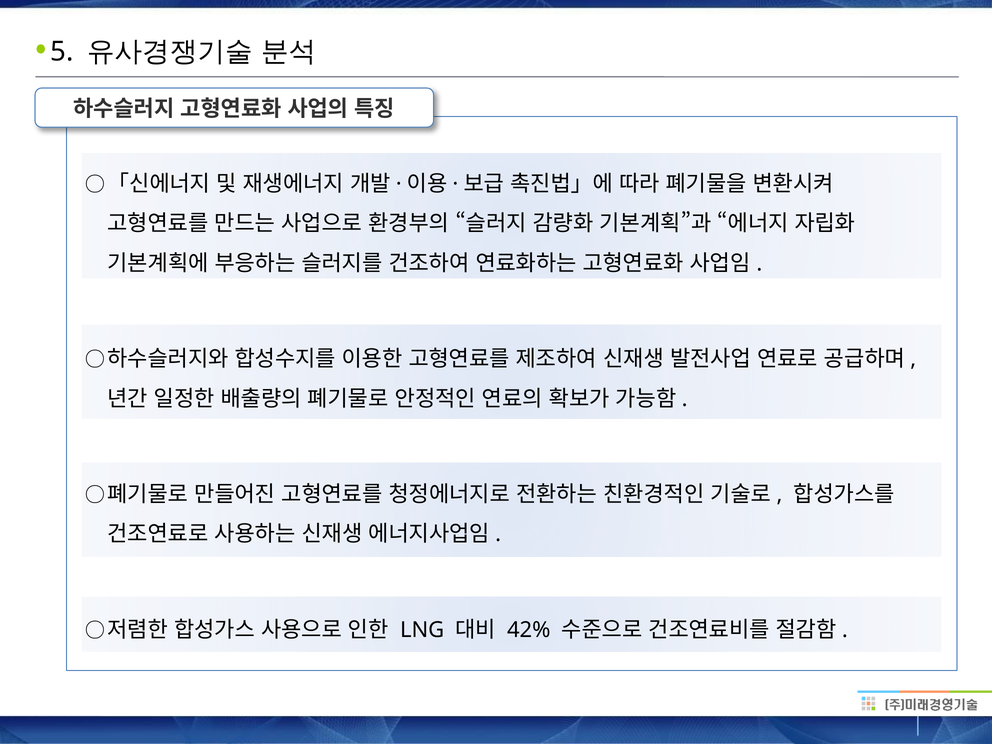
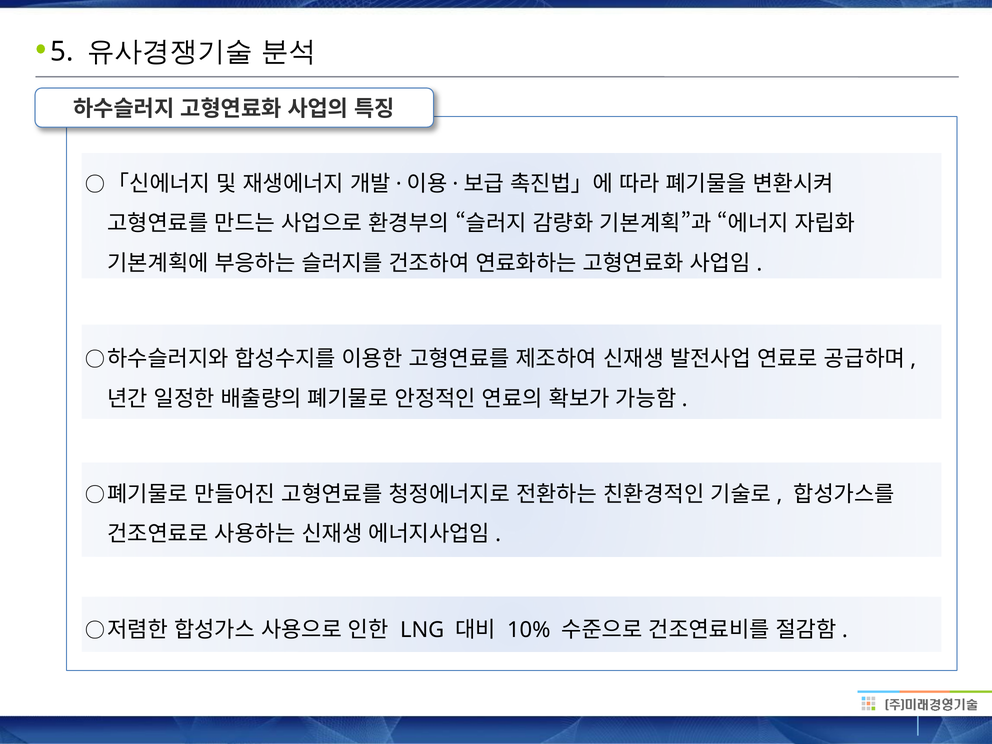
42%: 42% -> 10%
